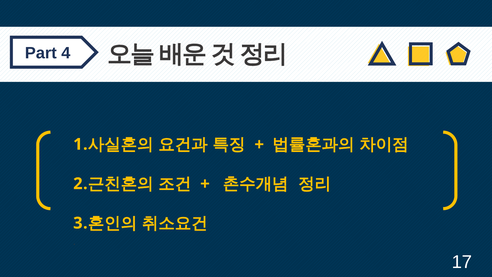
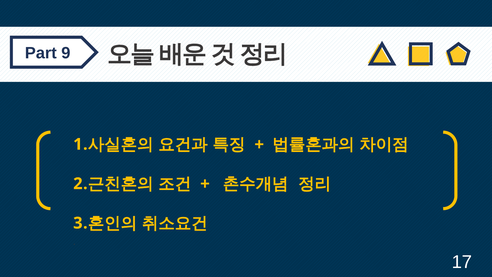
4: 4 -> 9
